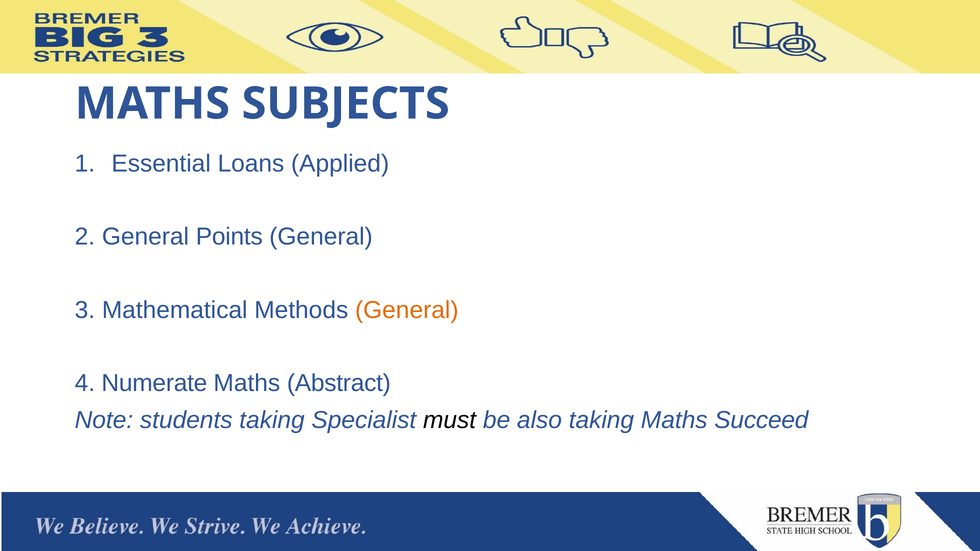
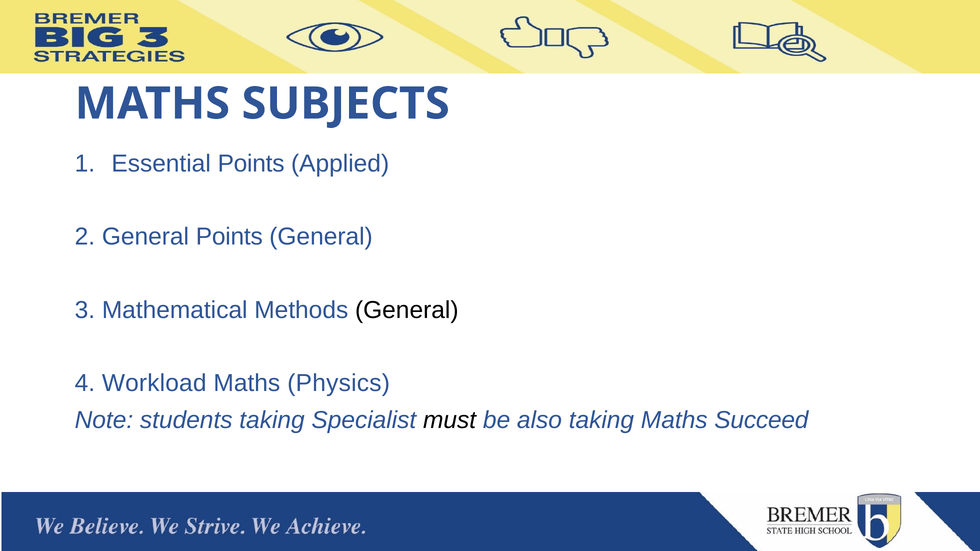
Essential Loans: Loans -> Points
General at (407, 310) colour: orange -> black
Numerate: Numerate -> Workload
Abstract: Abstract -> Physics
